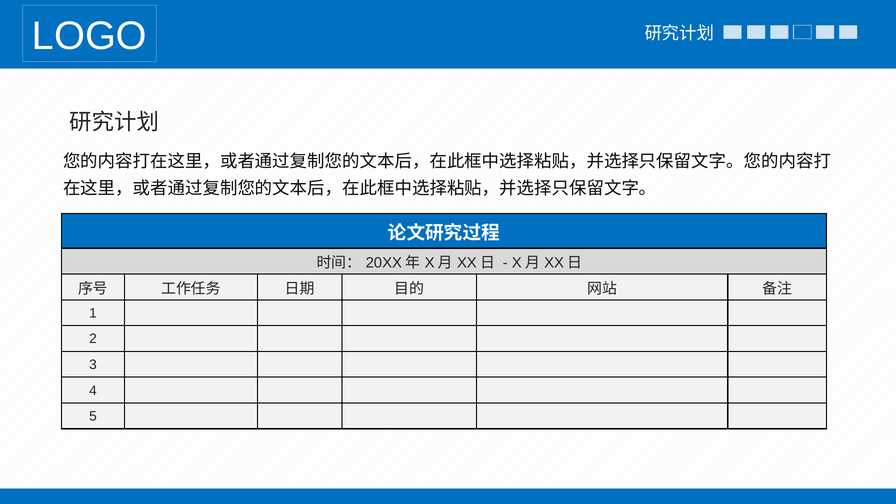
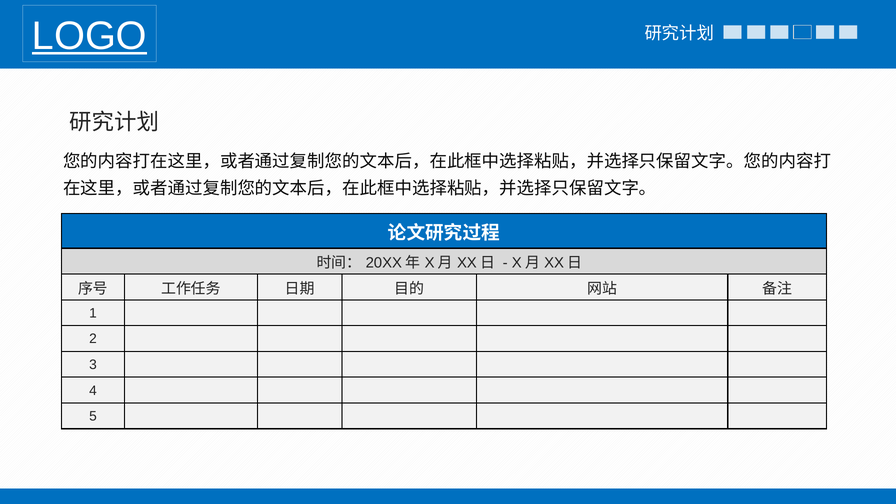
LOGO underline: none -> present
